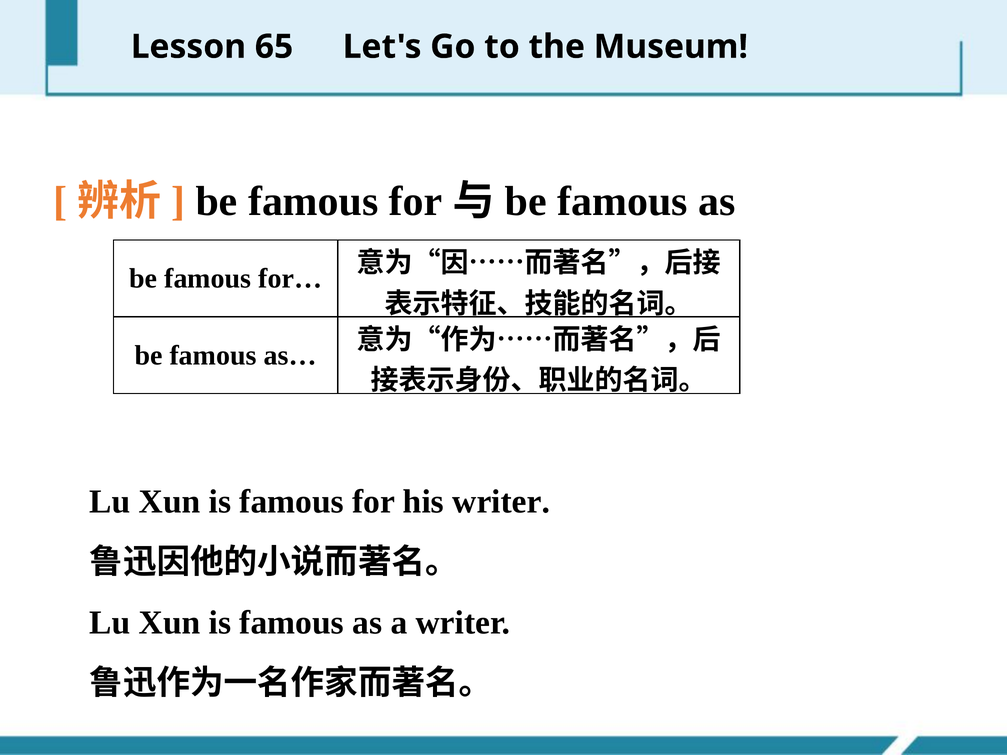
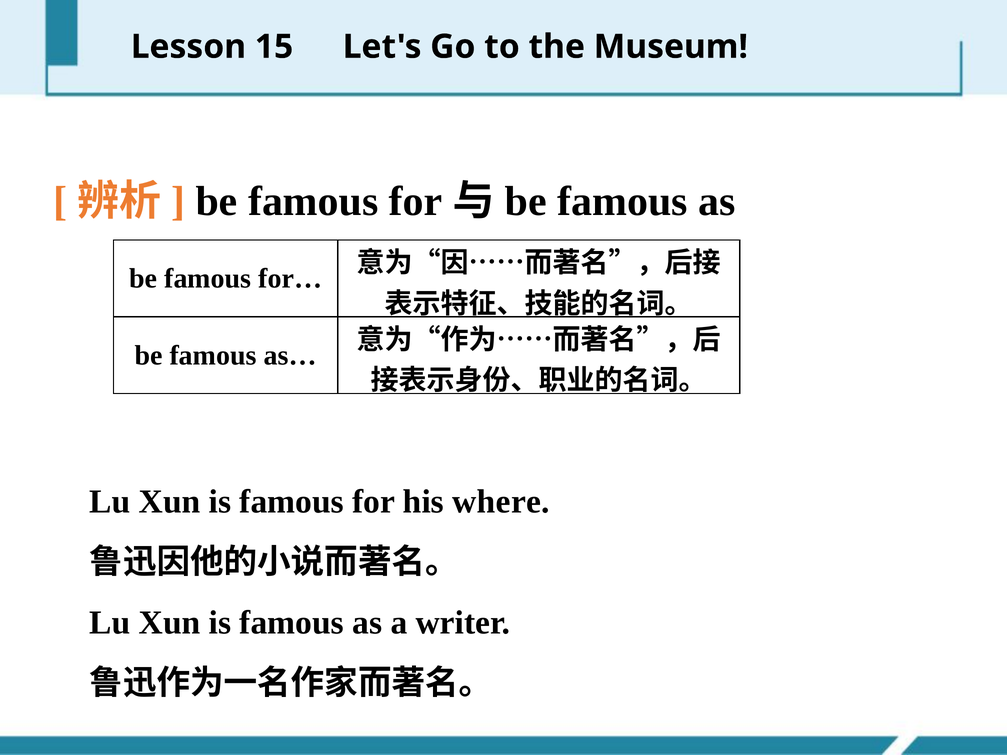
65: 65 -> 15
his writer: writer -> where
